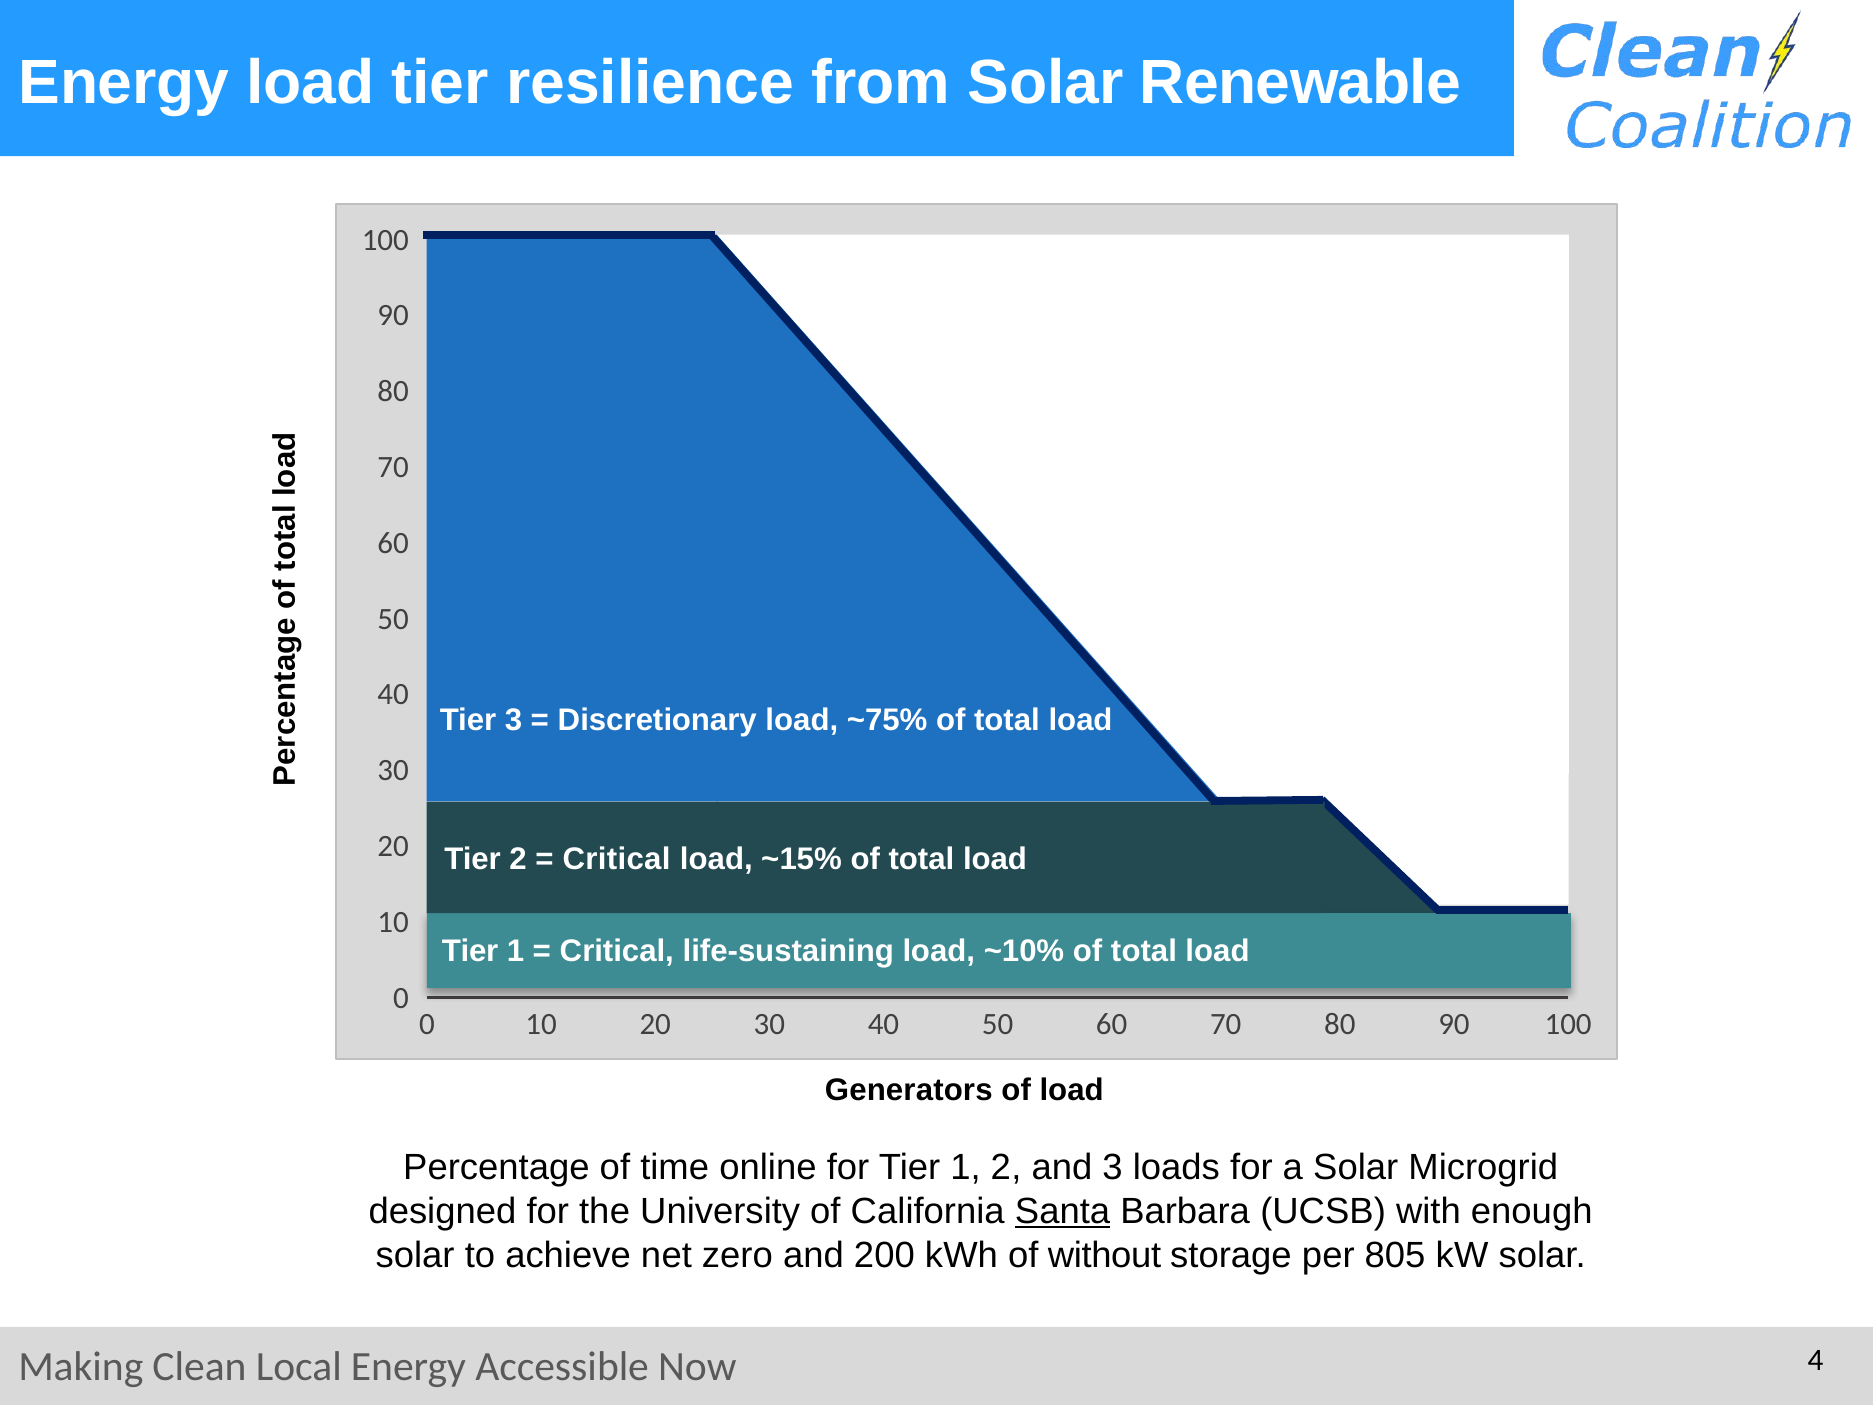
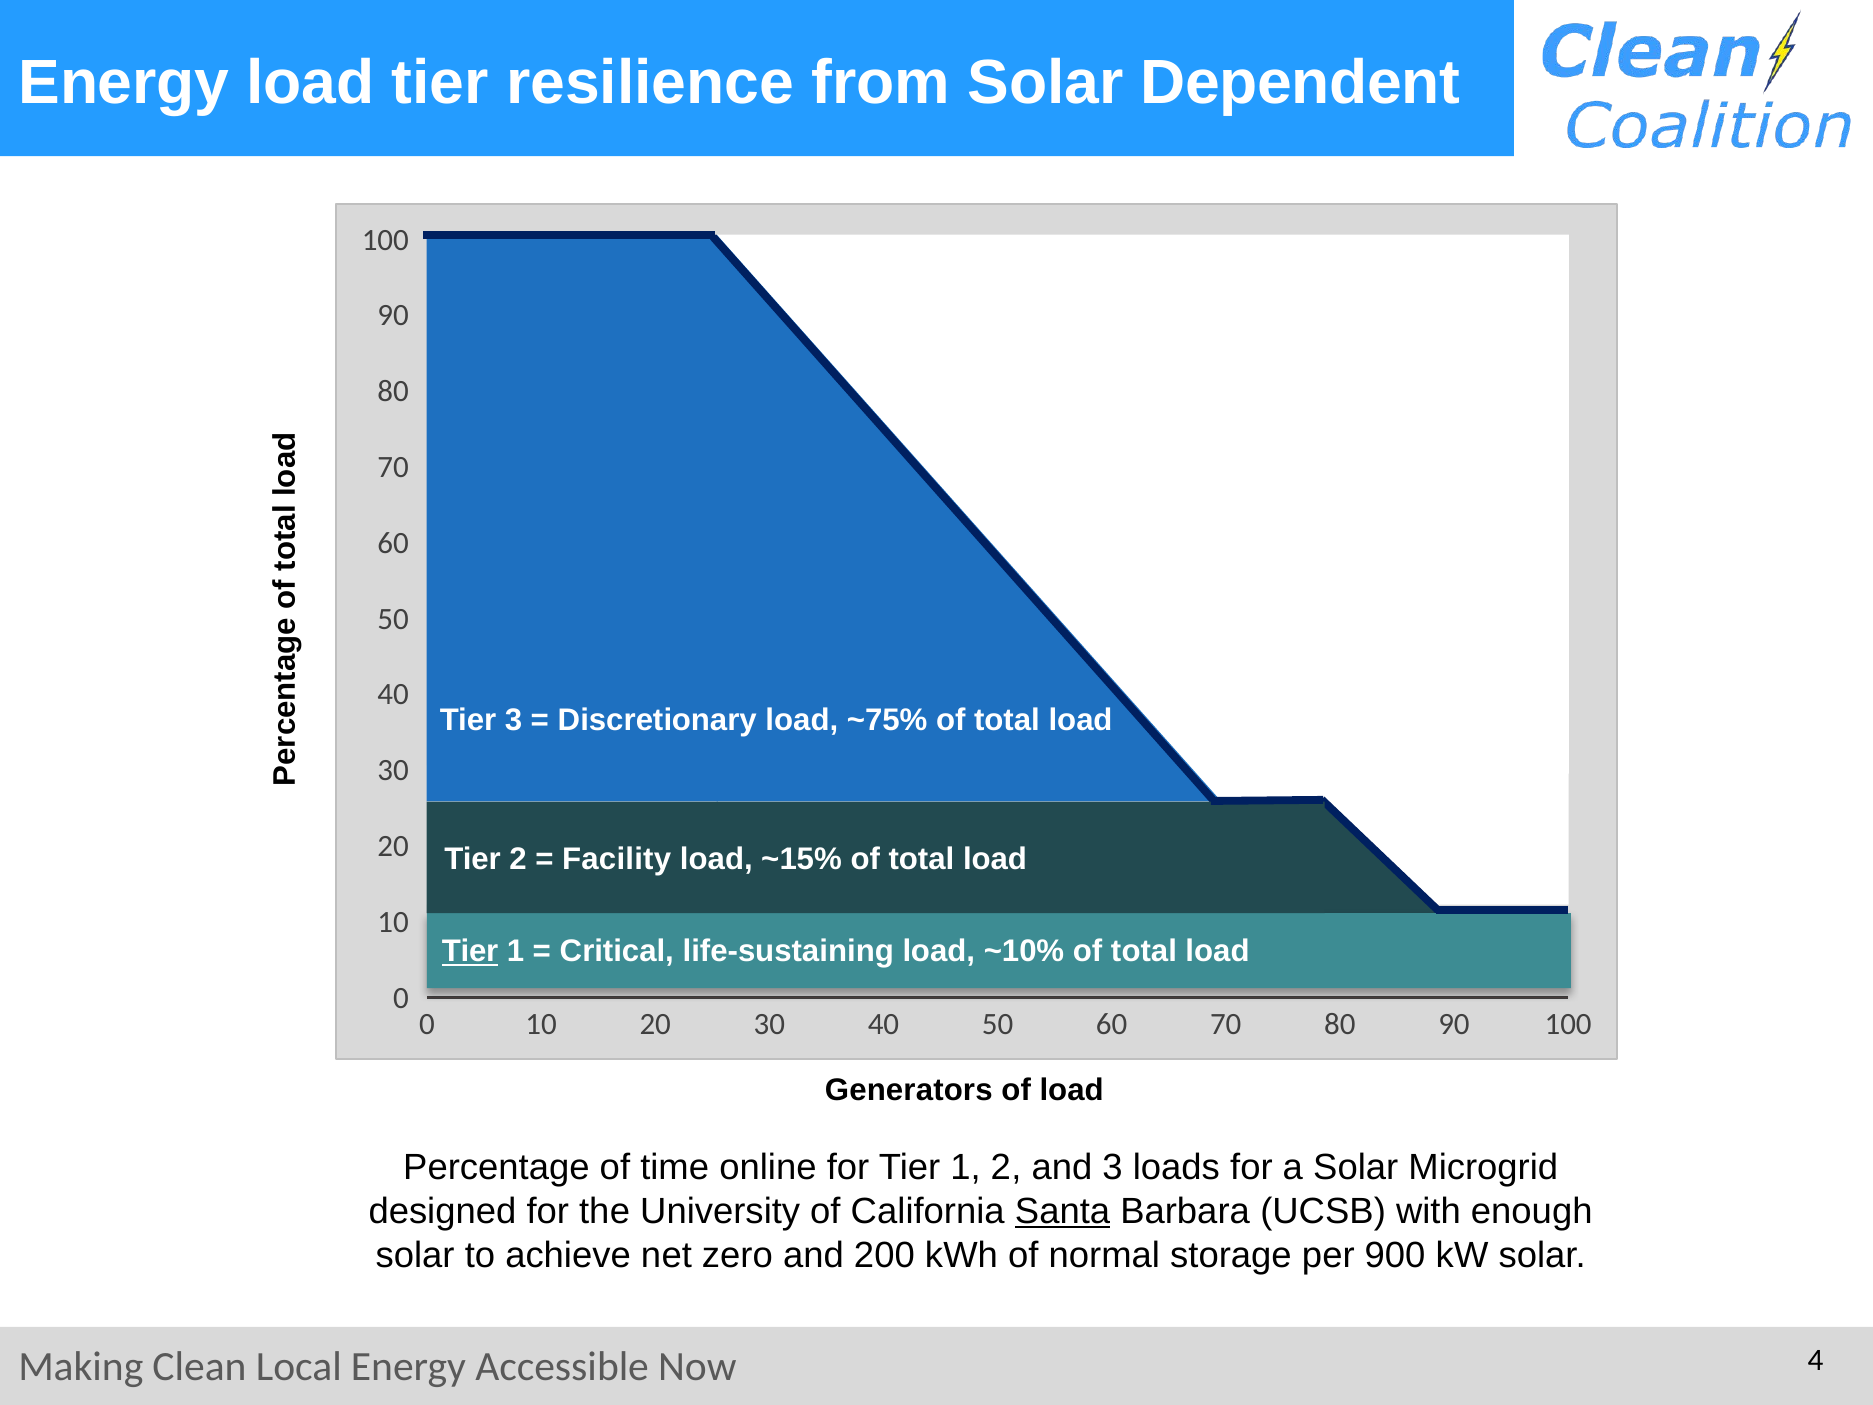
Renewable: Renewable -> Dependent
Critical at (617, 859): Critical -> Facility
Tier at (470, 951) underline: none -> present
without: without -> normal
805: 805 -> 900
